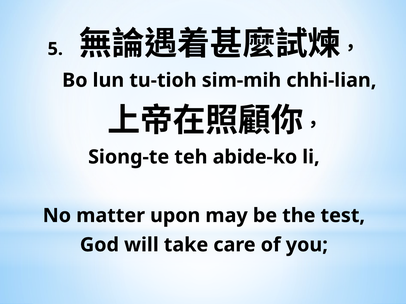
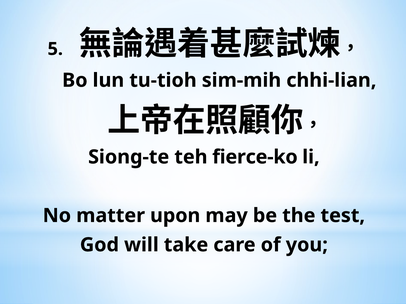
abide-ko: abide-ko -> fierce-ko
